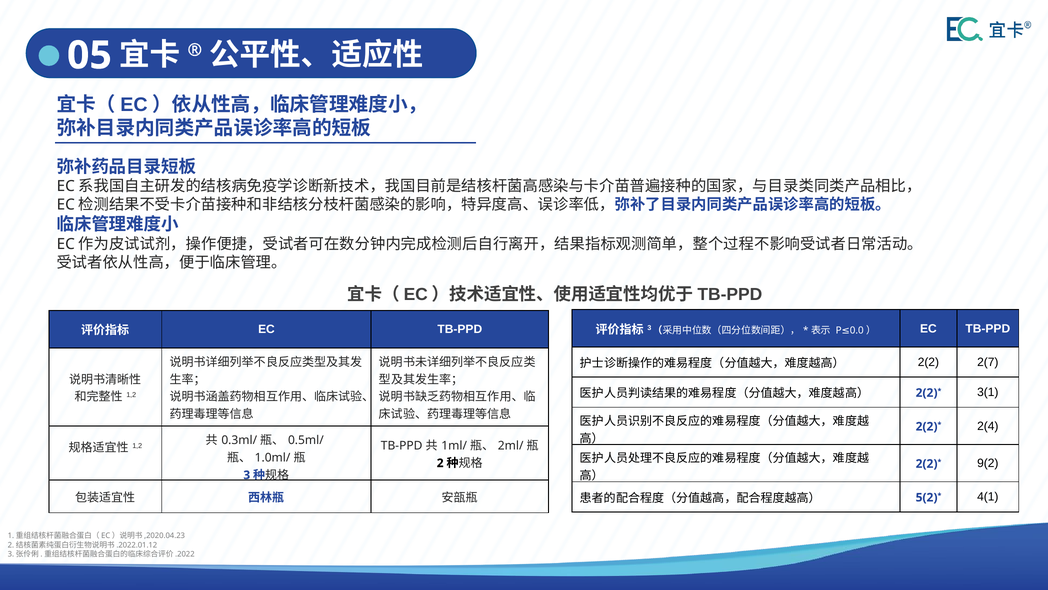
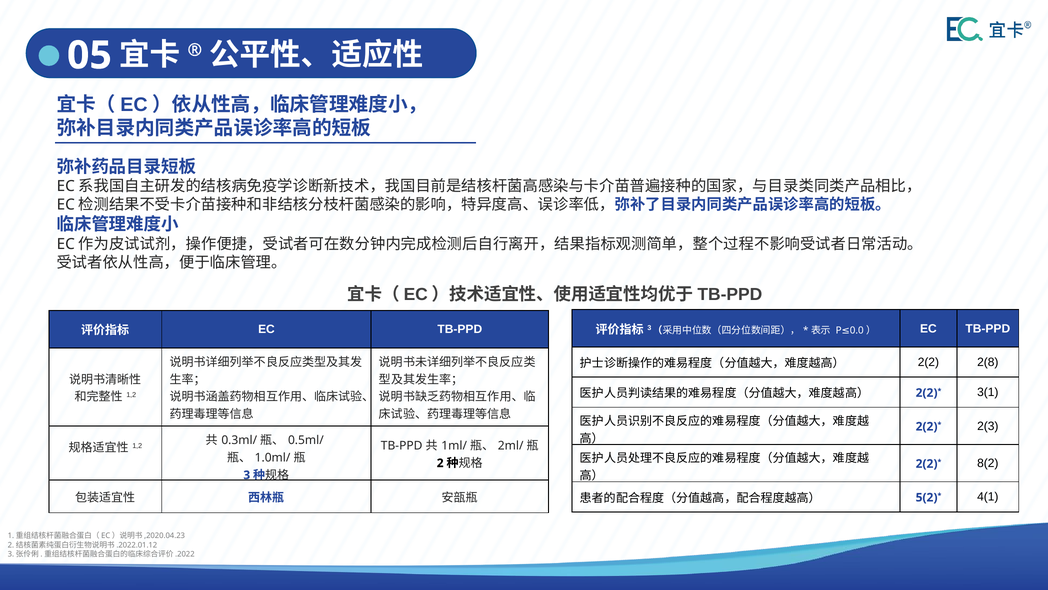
2(7: 2(7 -> 2(8
2(4: 2(4 -> 2(3
9(2: 9(2 -> 8(2
